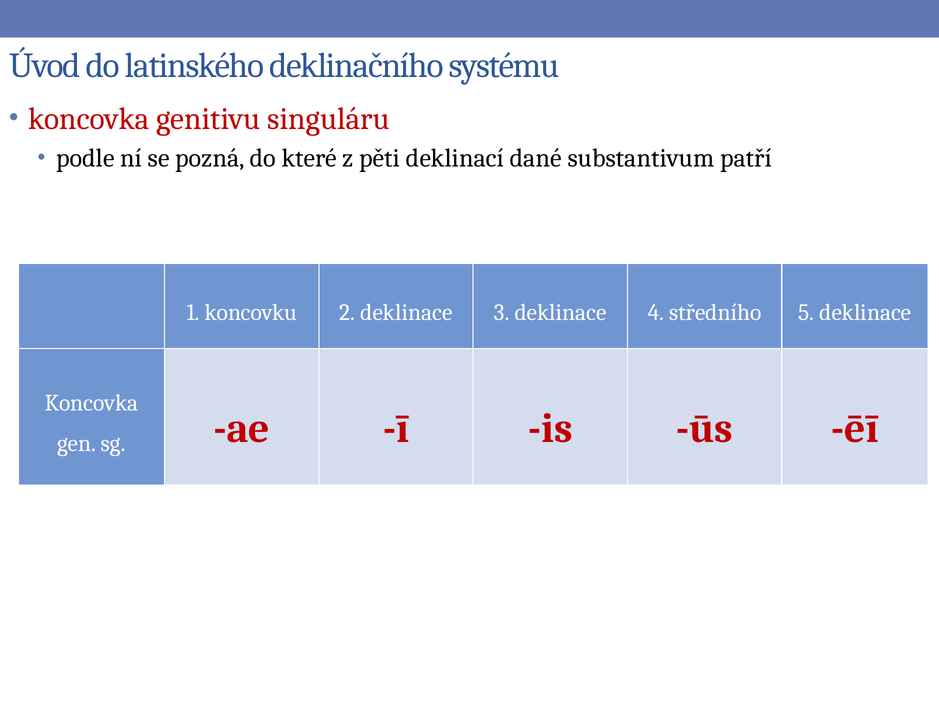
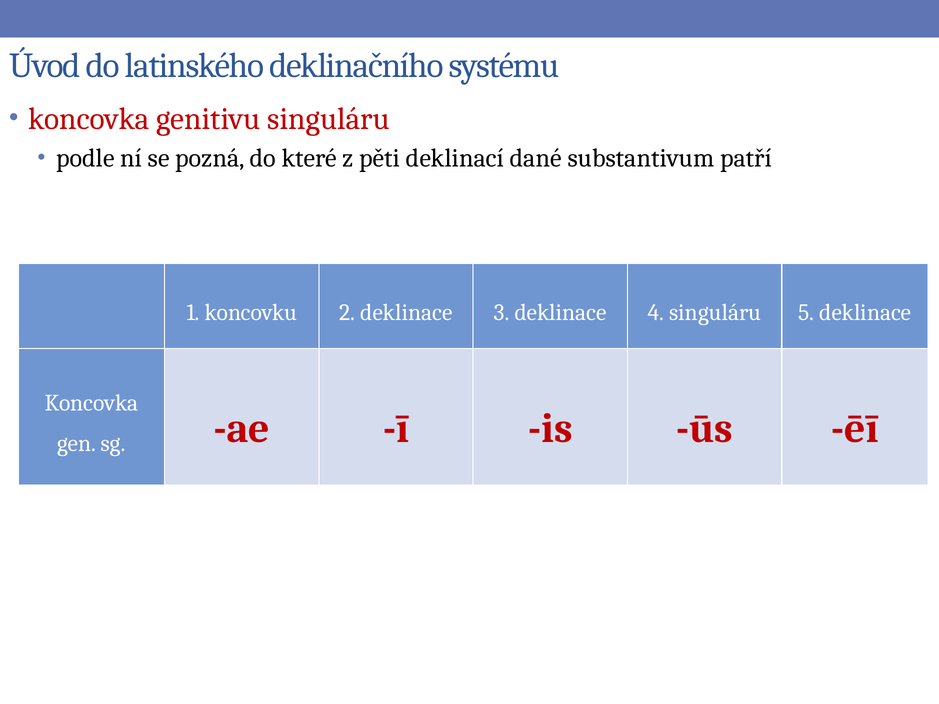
4 středního: středního -> singuláru
